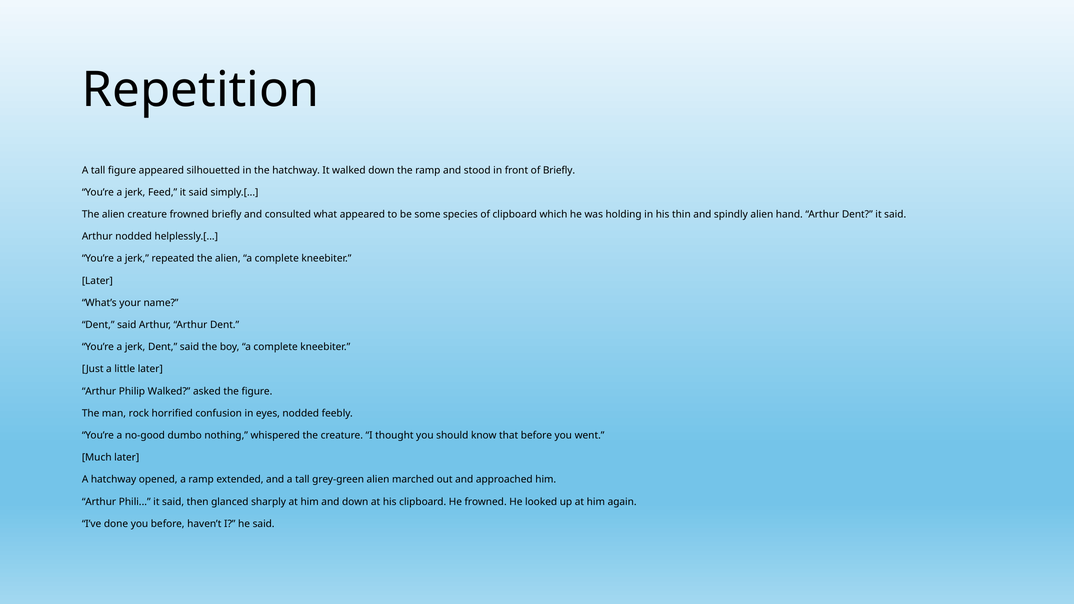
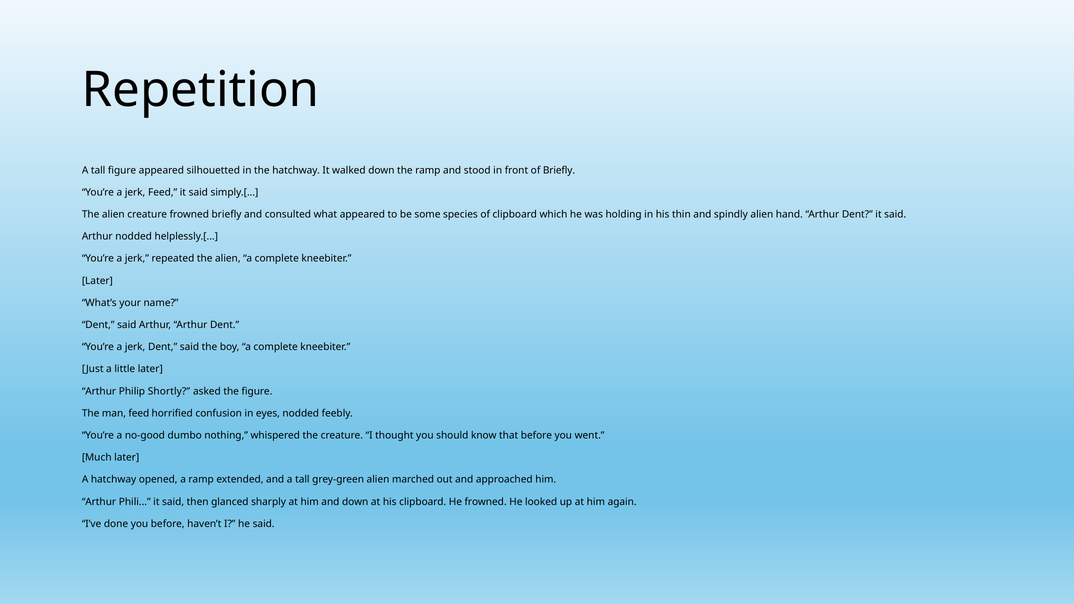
Philip Walked: Walked -> Shortly
man rock: rock -> feed
